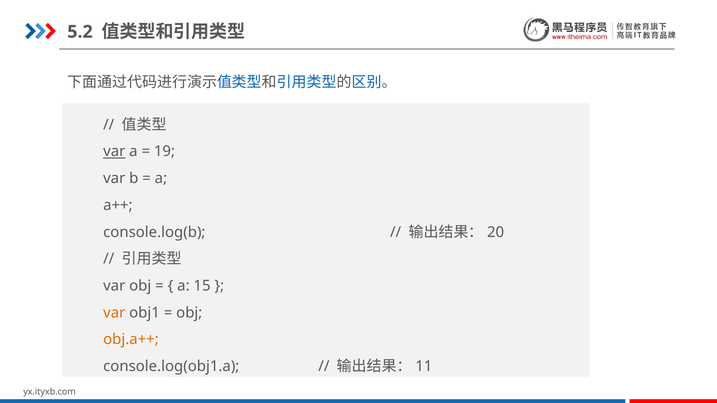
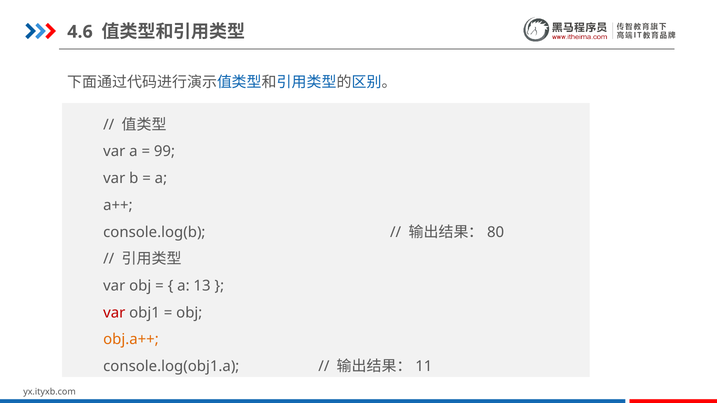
5.2: 5.2 -> 4.6
var at (114, 152) underline: present -> none
19: 19 -> 99
20: 20 -> 80
15: 15 -> 13
var at (114, 313) colour: orange -> red
